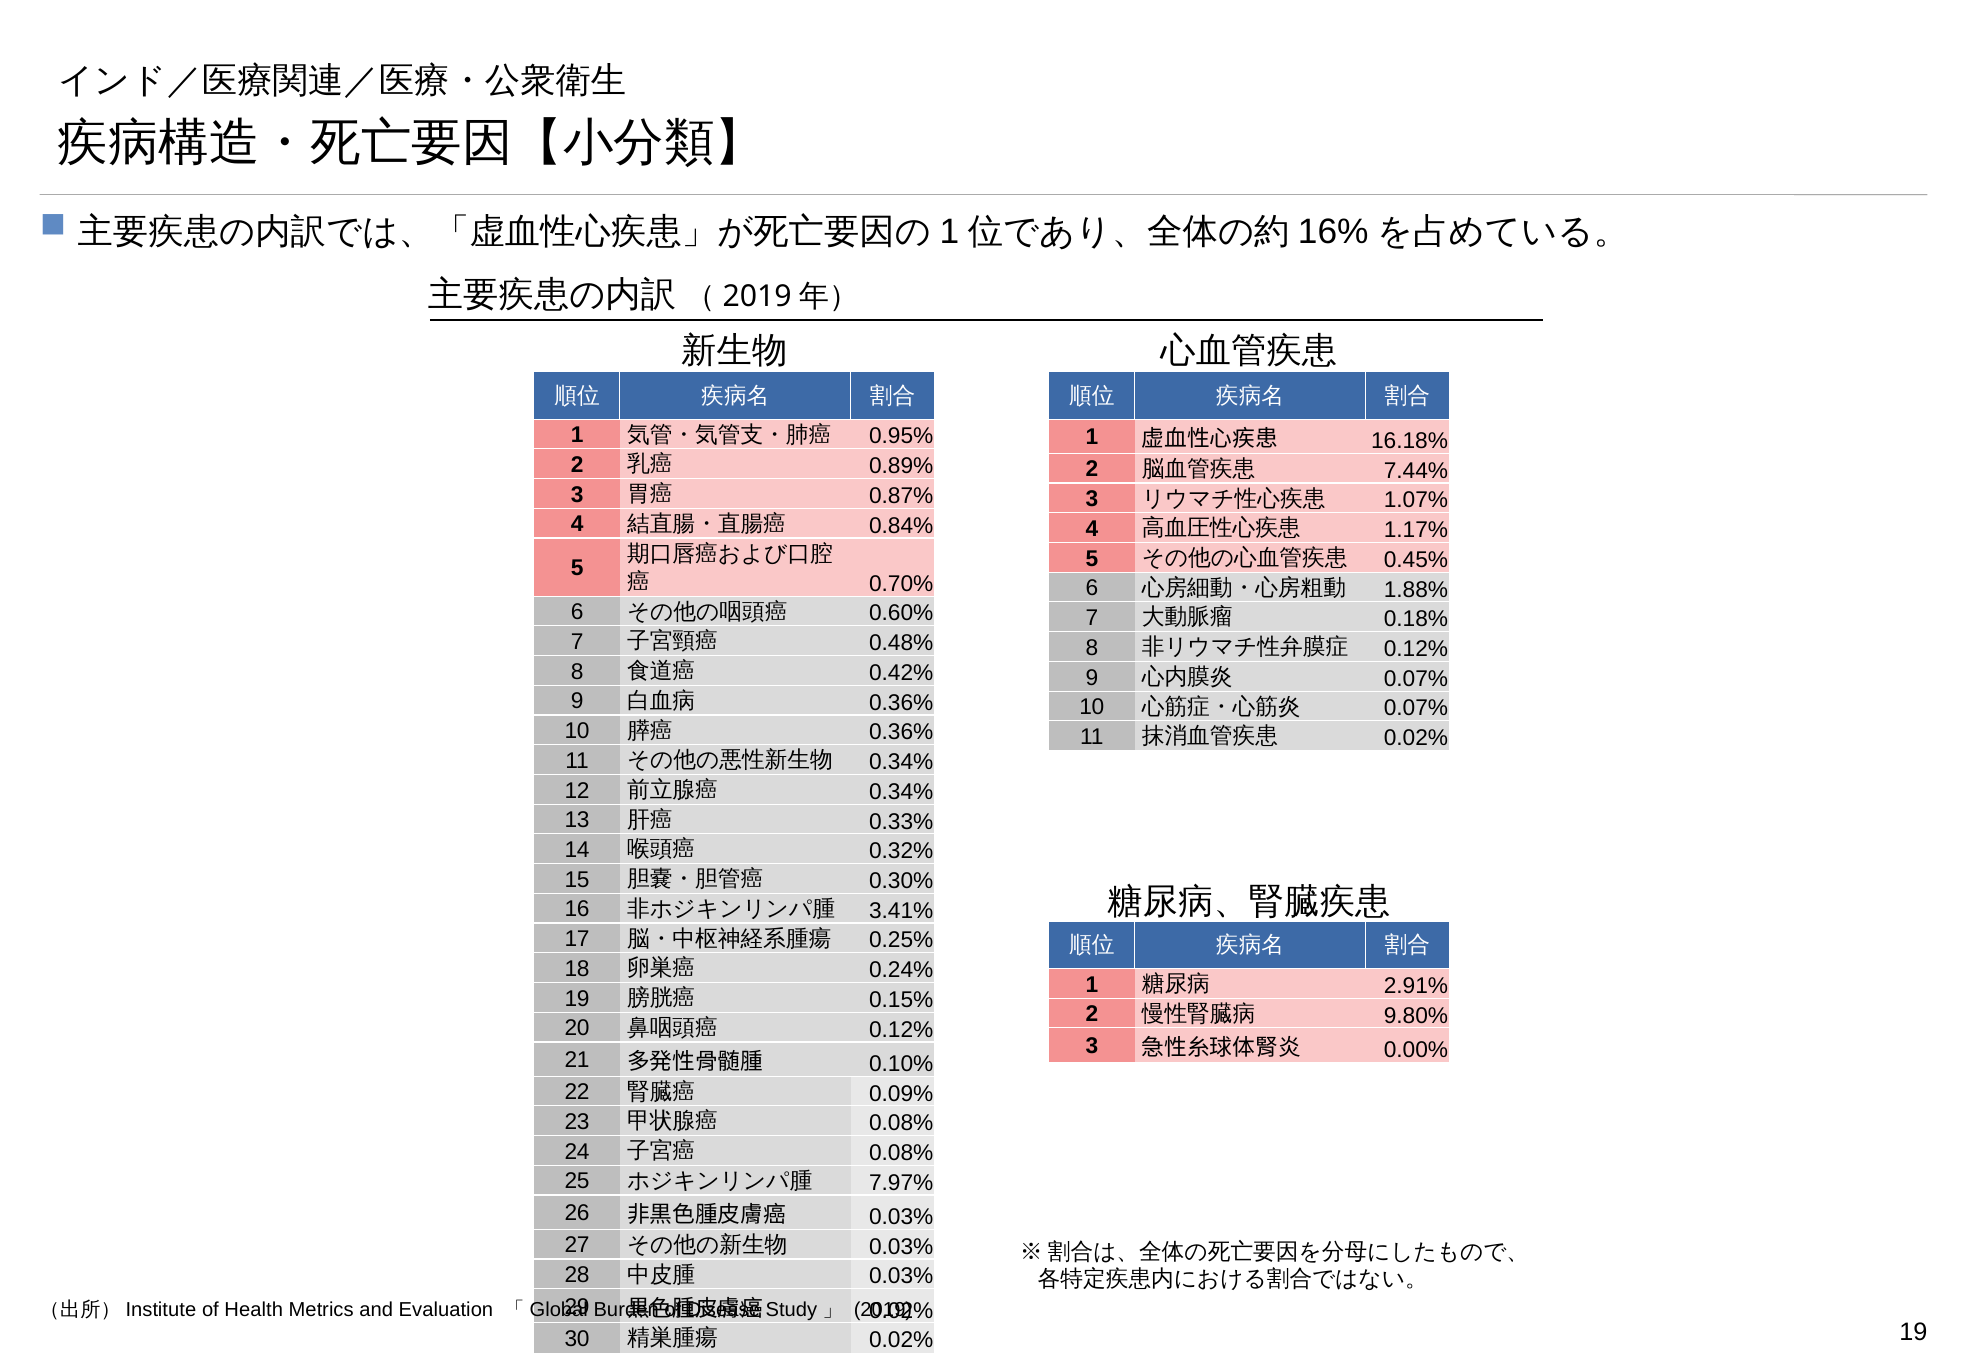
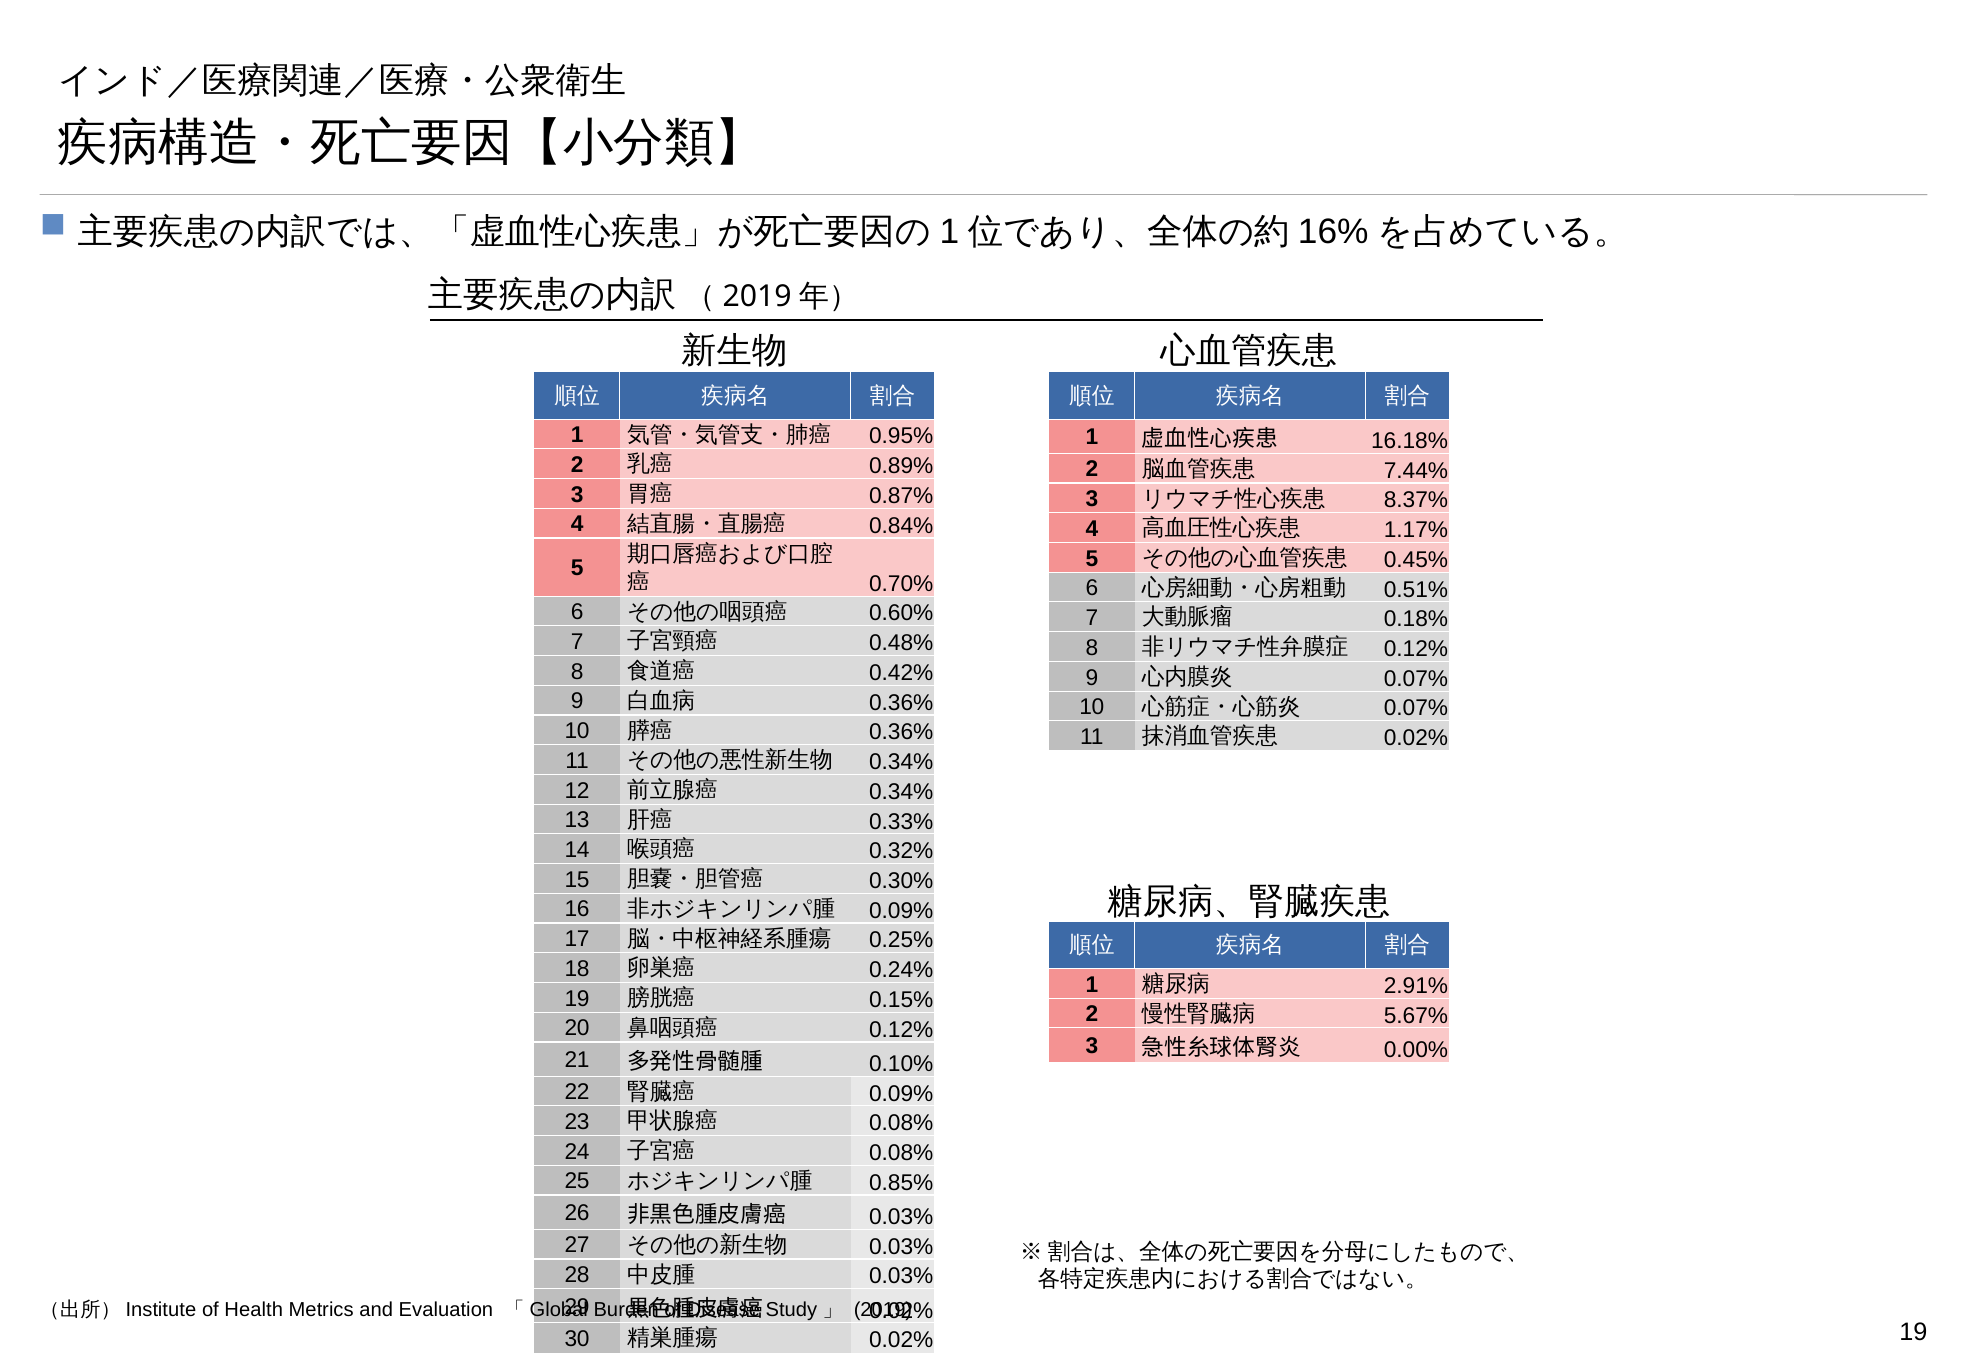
1.07%: 1.07% -> 8.37%
1.88%: 1.88% -> 0.51%
3.41% at (901, 911): 3.41% -> 0.09%
9.80%: 9.80% -> 5.67%
7.97%: 7.97% -> 0.85%
